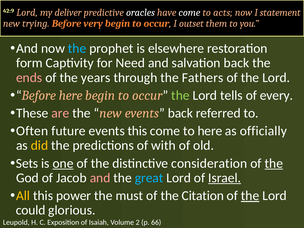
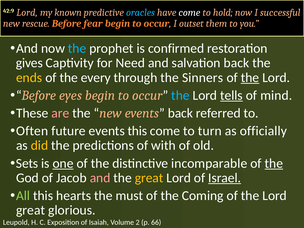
deliver: deliver -> known
oracles colour: white -> light blue
acts: acts -> hold
statement: statement -> successful
trying: trying -> rescue
very: very -> fear
elsewhere: elsewhere -> confirmed
form: form -> gives
ends colour: pink -> yellow
years: years -> every
Fathers: Fathers -> Sinners
the at (250, 78) underline: none -> present
Before here: here -> eyes
the at (180, 95) colour: light green -> light blue
tells underline: none -> present
every: every -> mind
to here: here -> turn
consideration: consideration -> incomparable
great at (149, 178) colour: light blue -> yellow
All colour: yellow -> light green
power: power -> hearts
Citation: Citation -> Coming
the at (250, 196) underline: present -> none
could at (31, 210): could -> great
